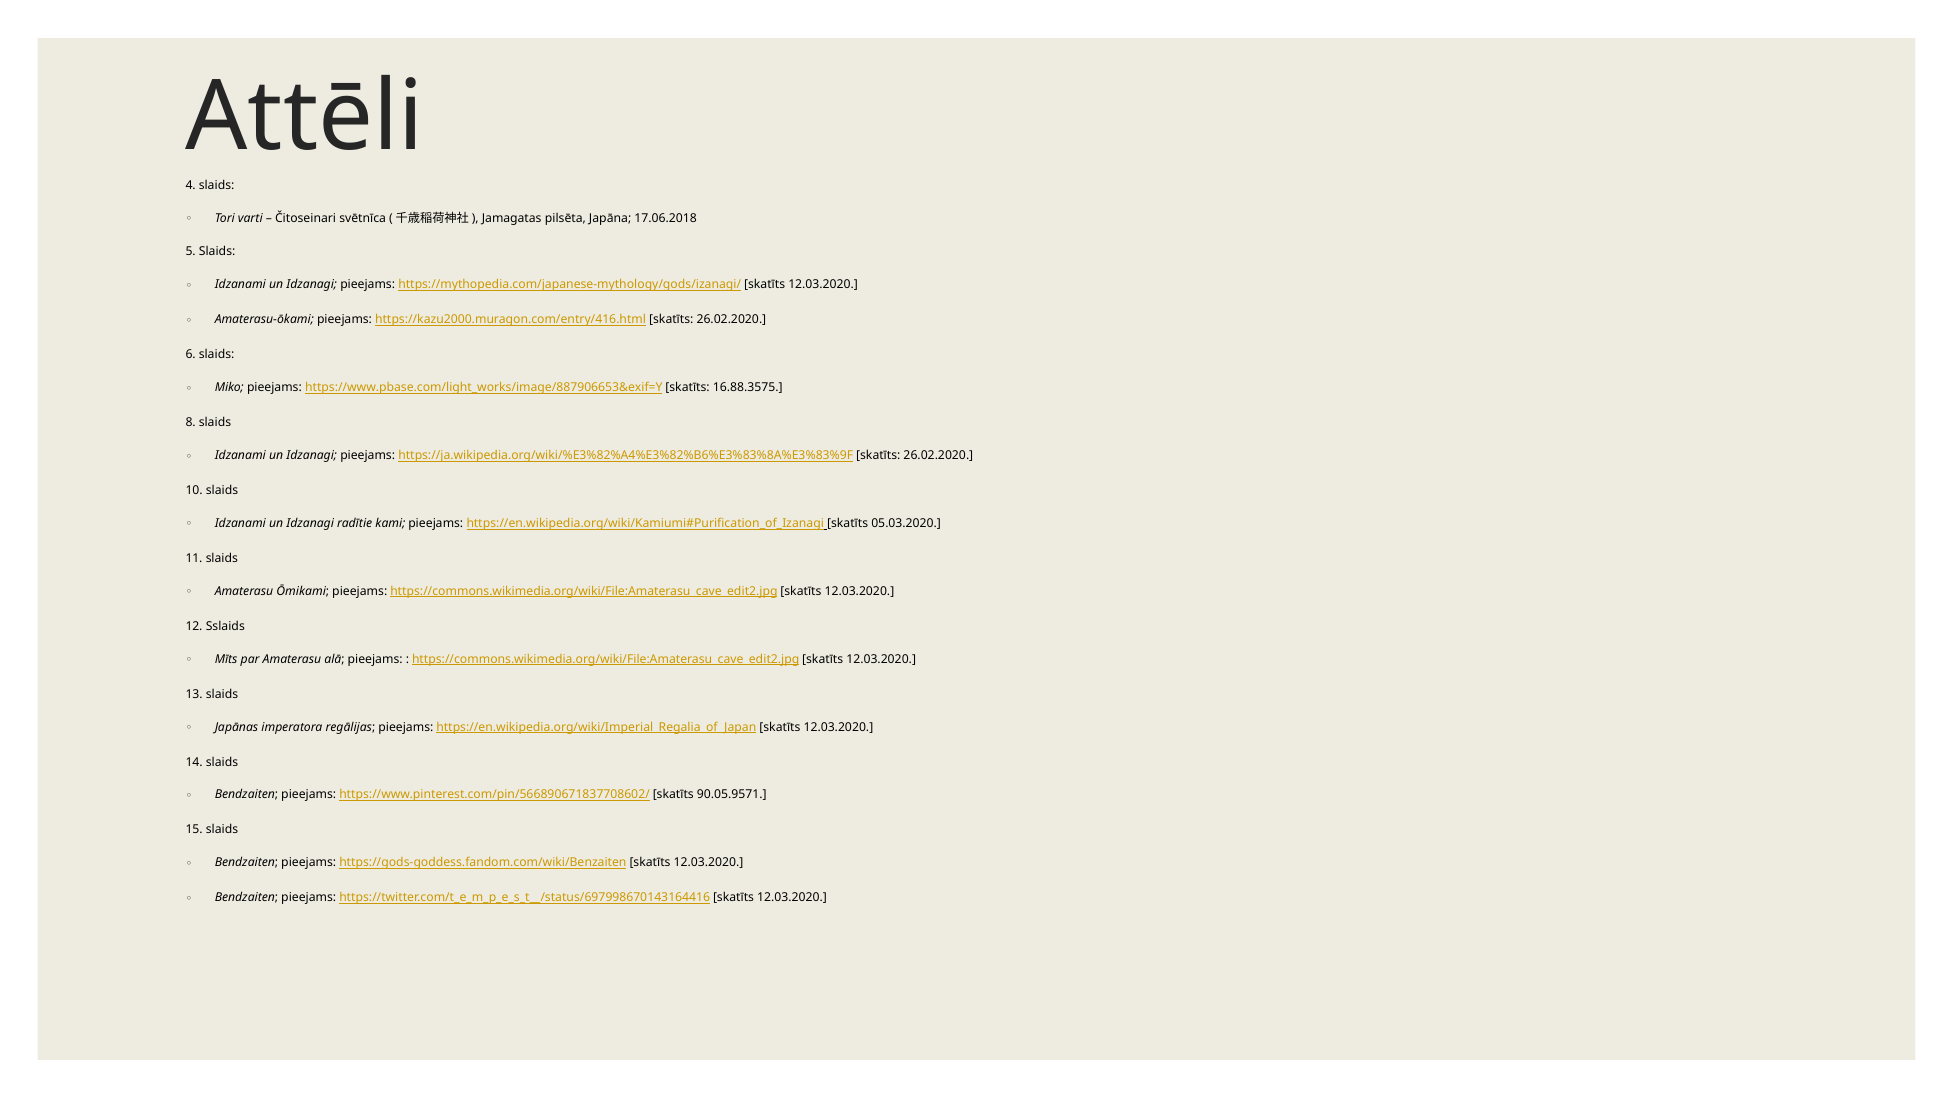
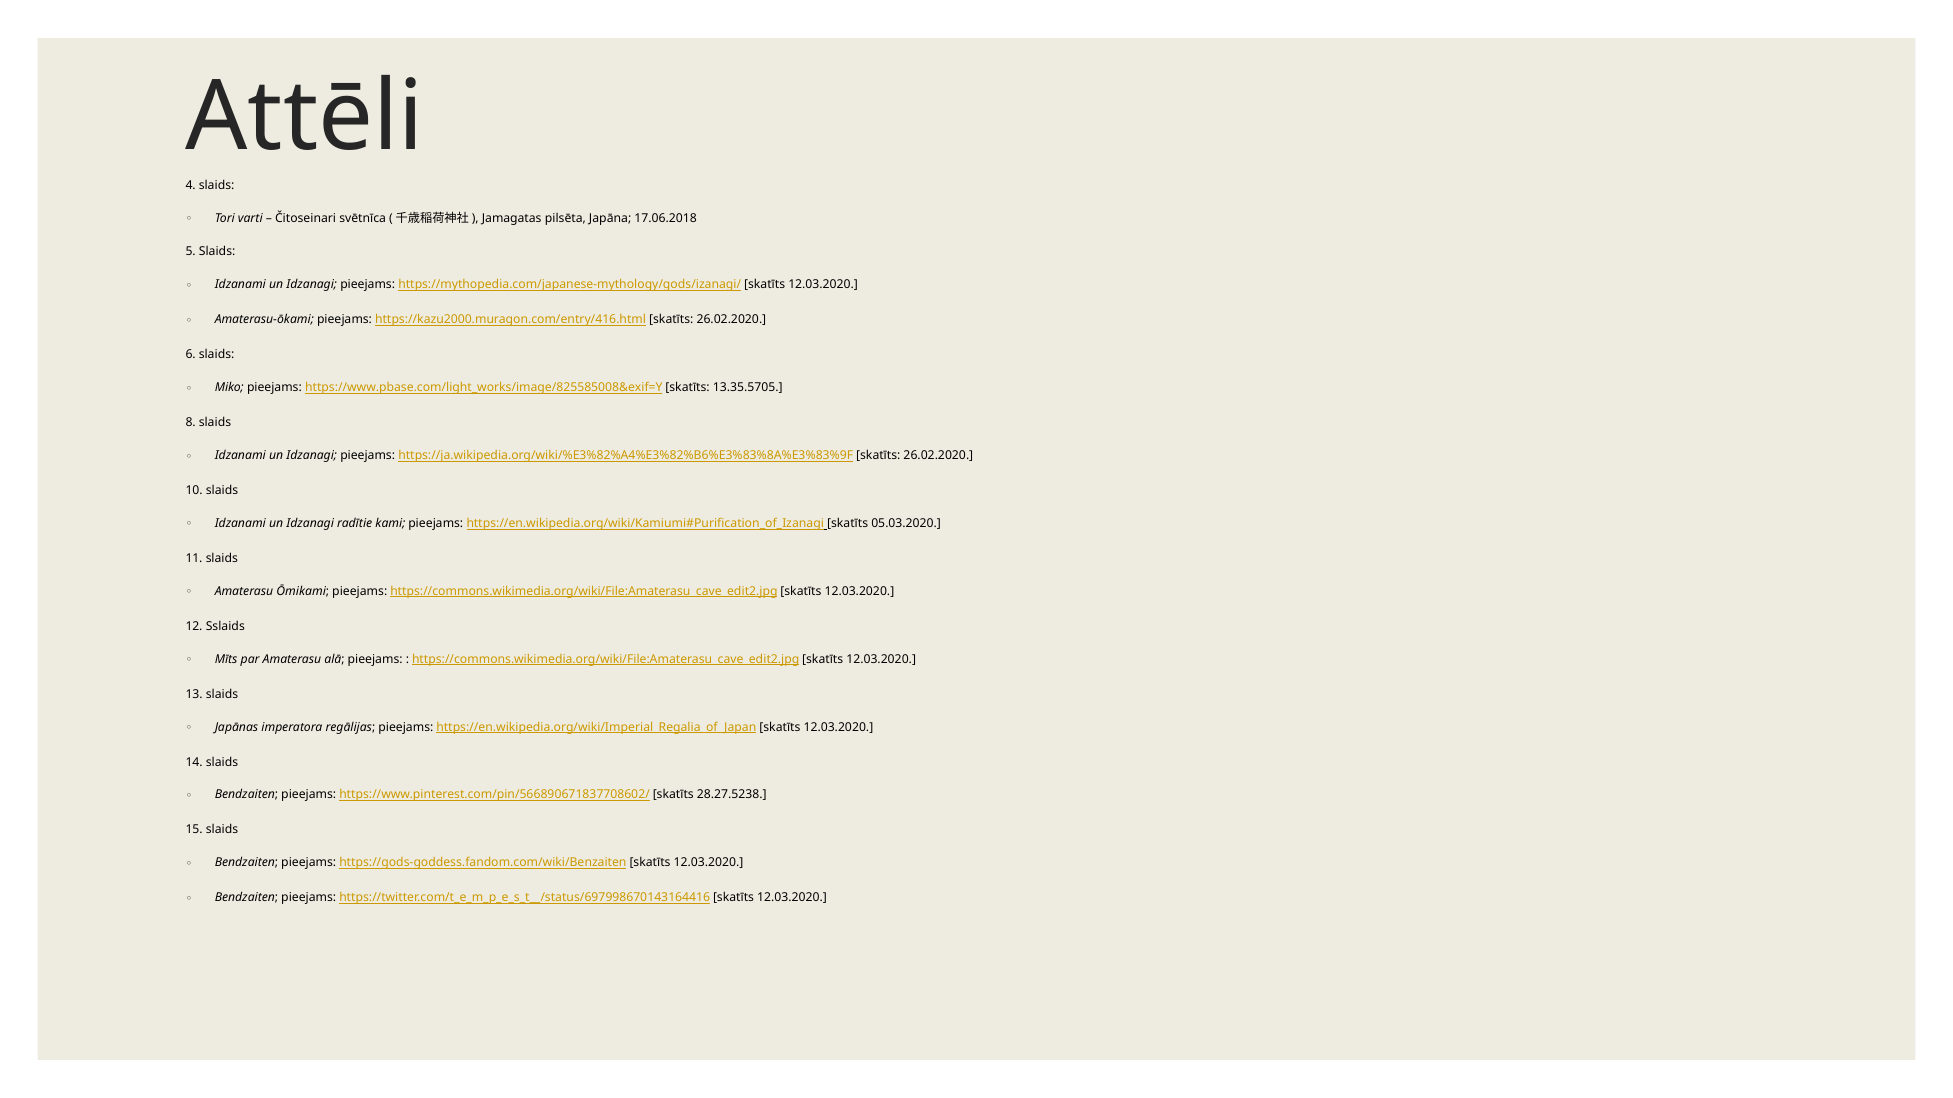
https://www.pbase.com/light_works/image/887906653&exif=Y: https://www.pbase.com/light_works/image/887906653&exif=Y -> https://www.pbase.com/light_works/image/825585008&exif=Y
16.88.3575: 16.88.3575 -> 13.35.5705
90.05.9571: 90.05.9571 -> 28.27.5238
